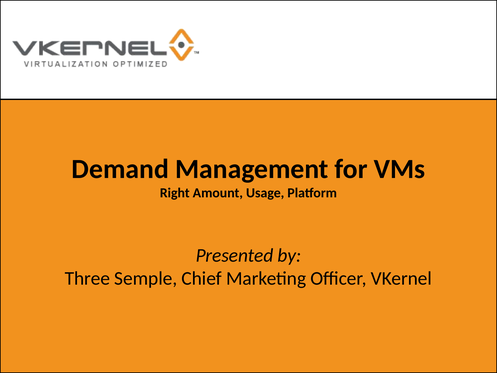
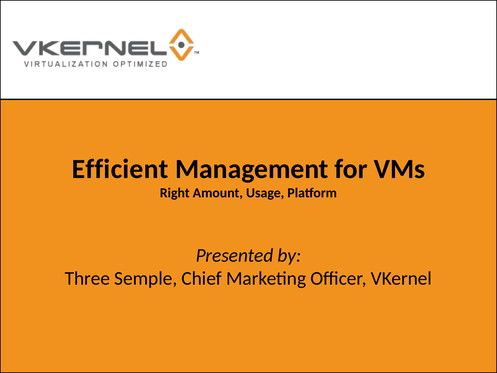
Demand: Demand -> Efficient
